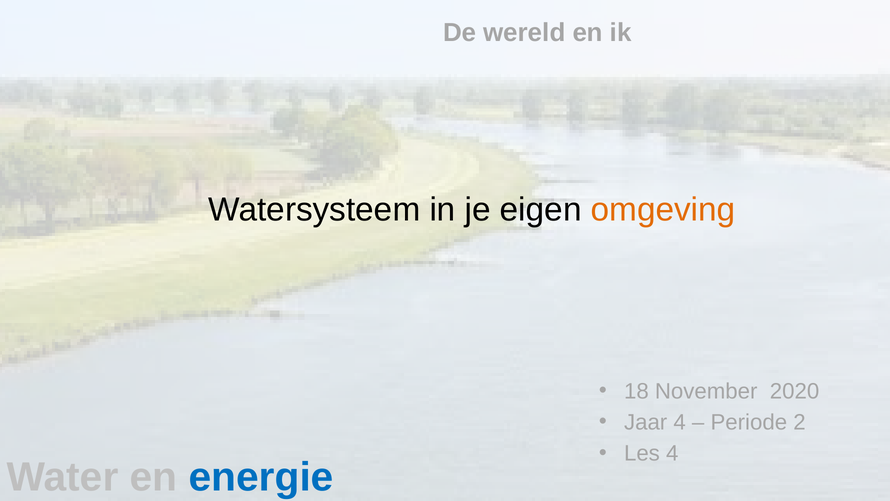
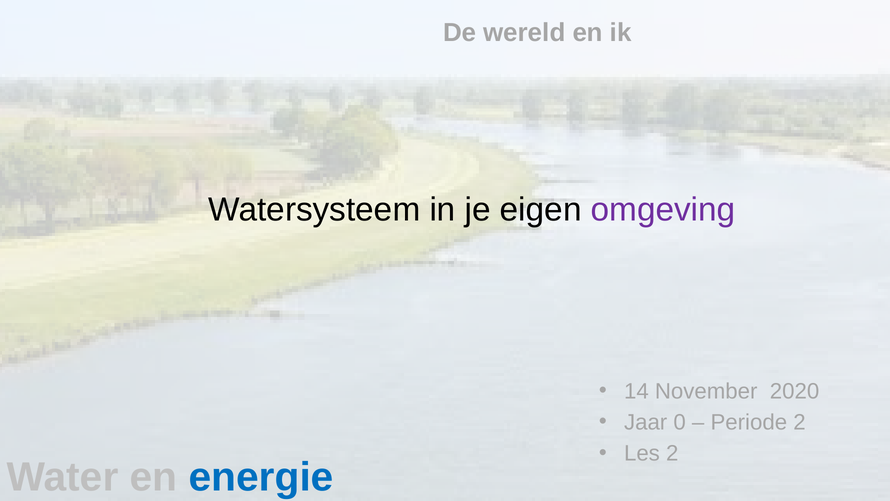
omgeving colour: orange -> purple
18: 18 -> 14
Jaar 4: 4 -> 0
Les 4: 4 -> 2
